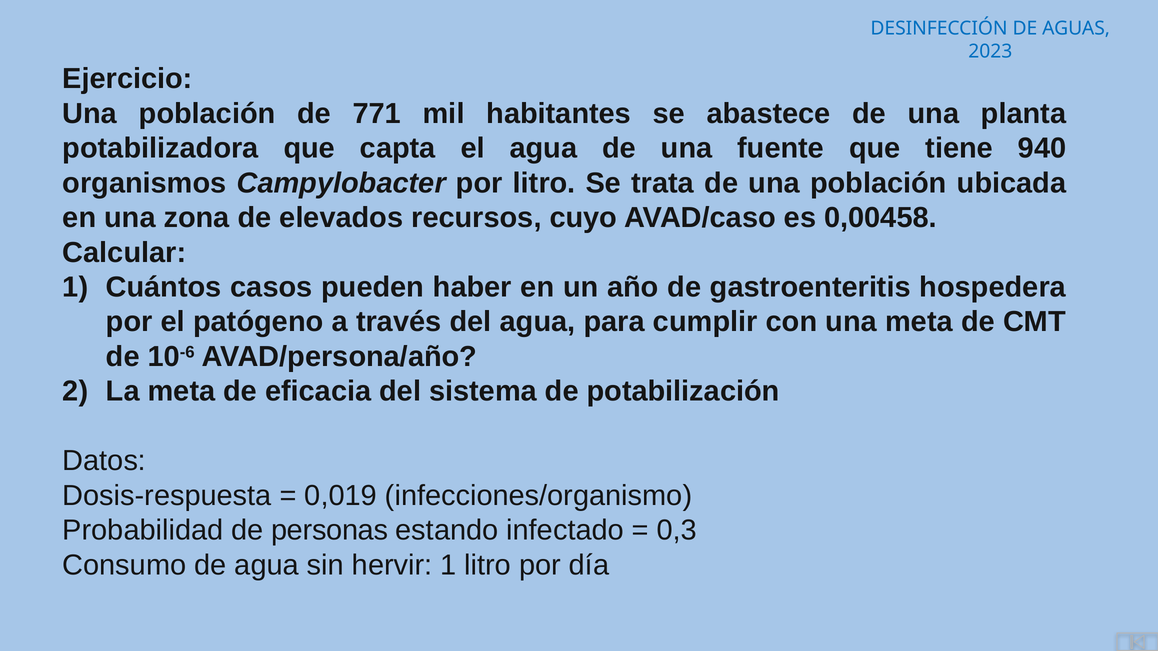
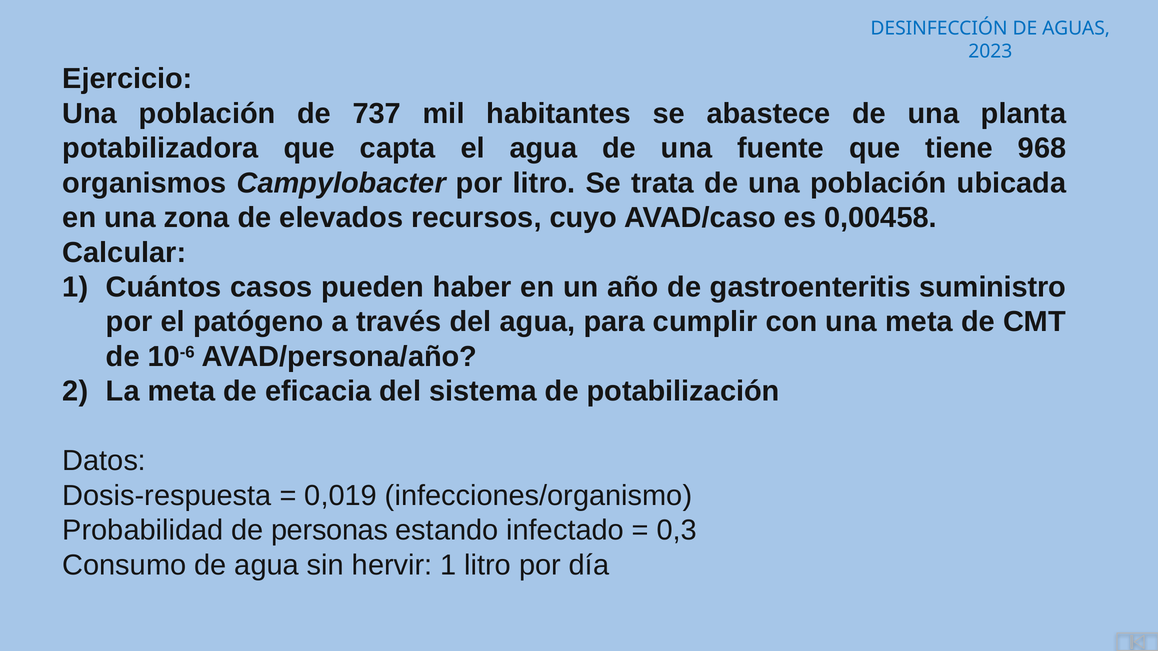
771: 771 -> 737
940: 940 -> 968
hospedera: hospedera -> suministro
